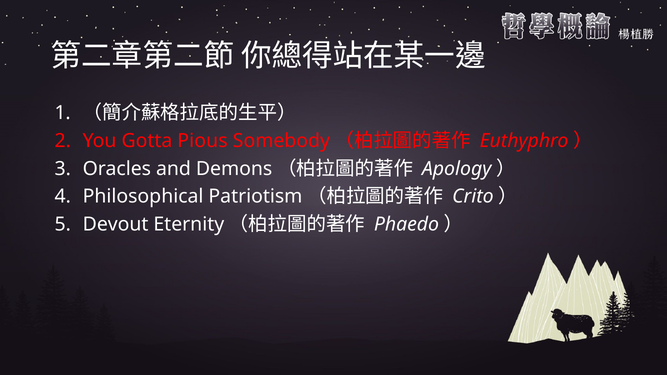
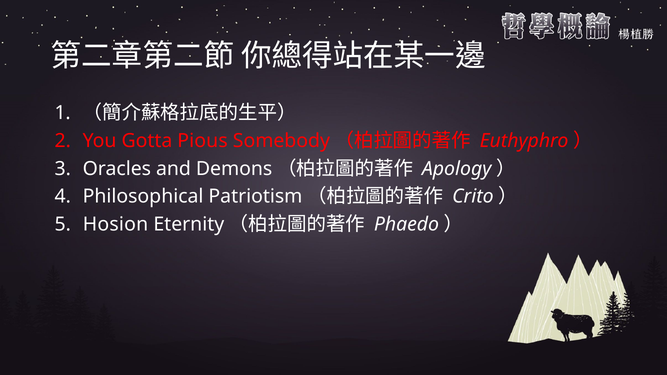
Devout: Devout -> Hosion
